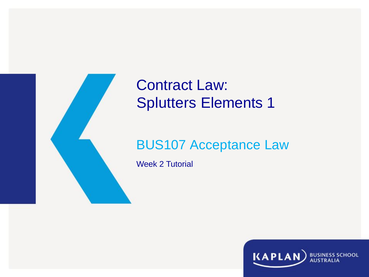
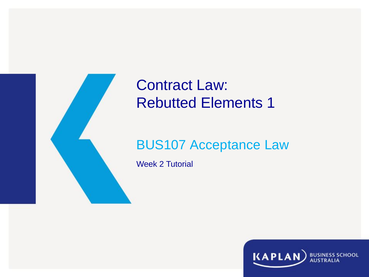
Splutters: Splutters -> Rebutted
